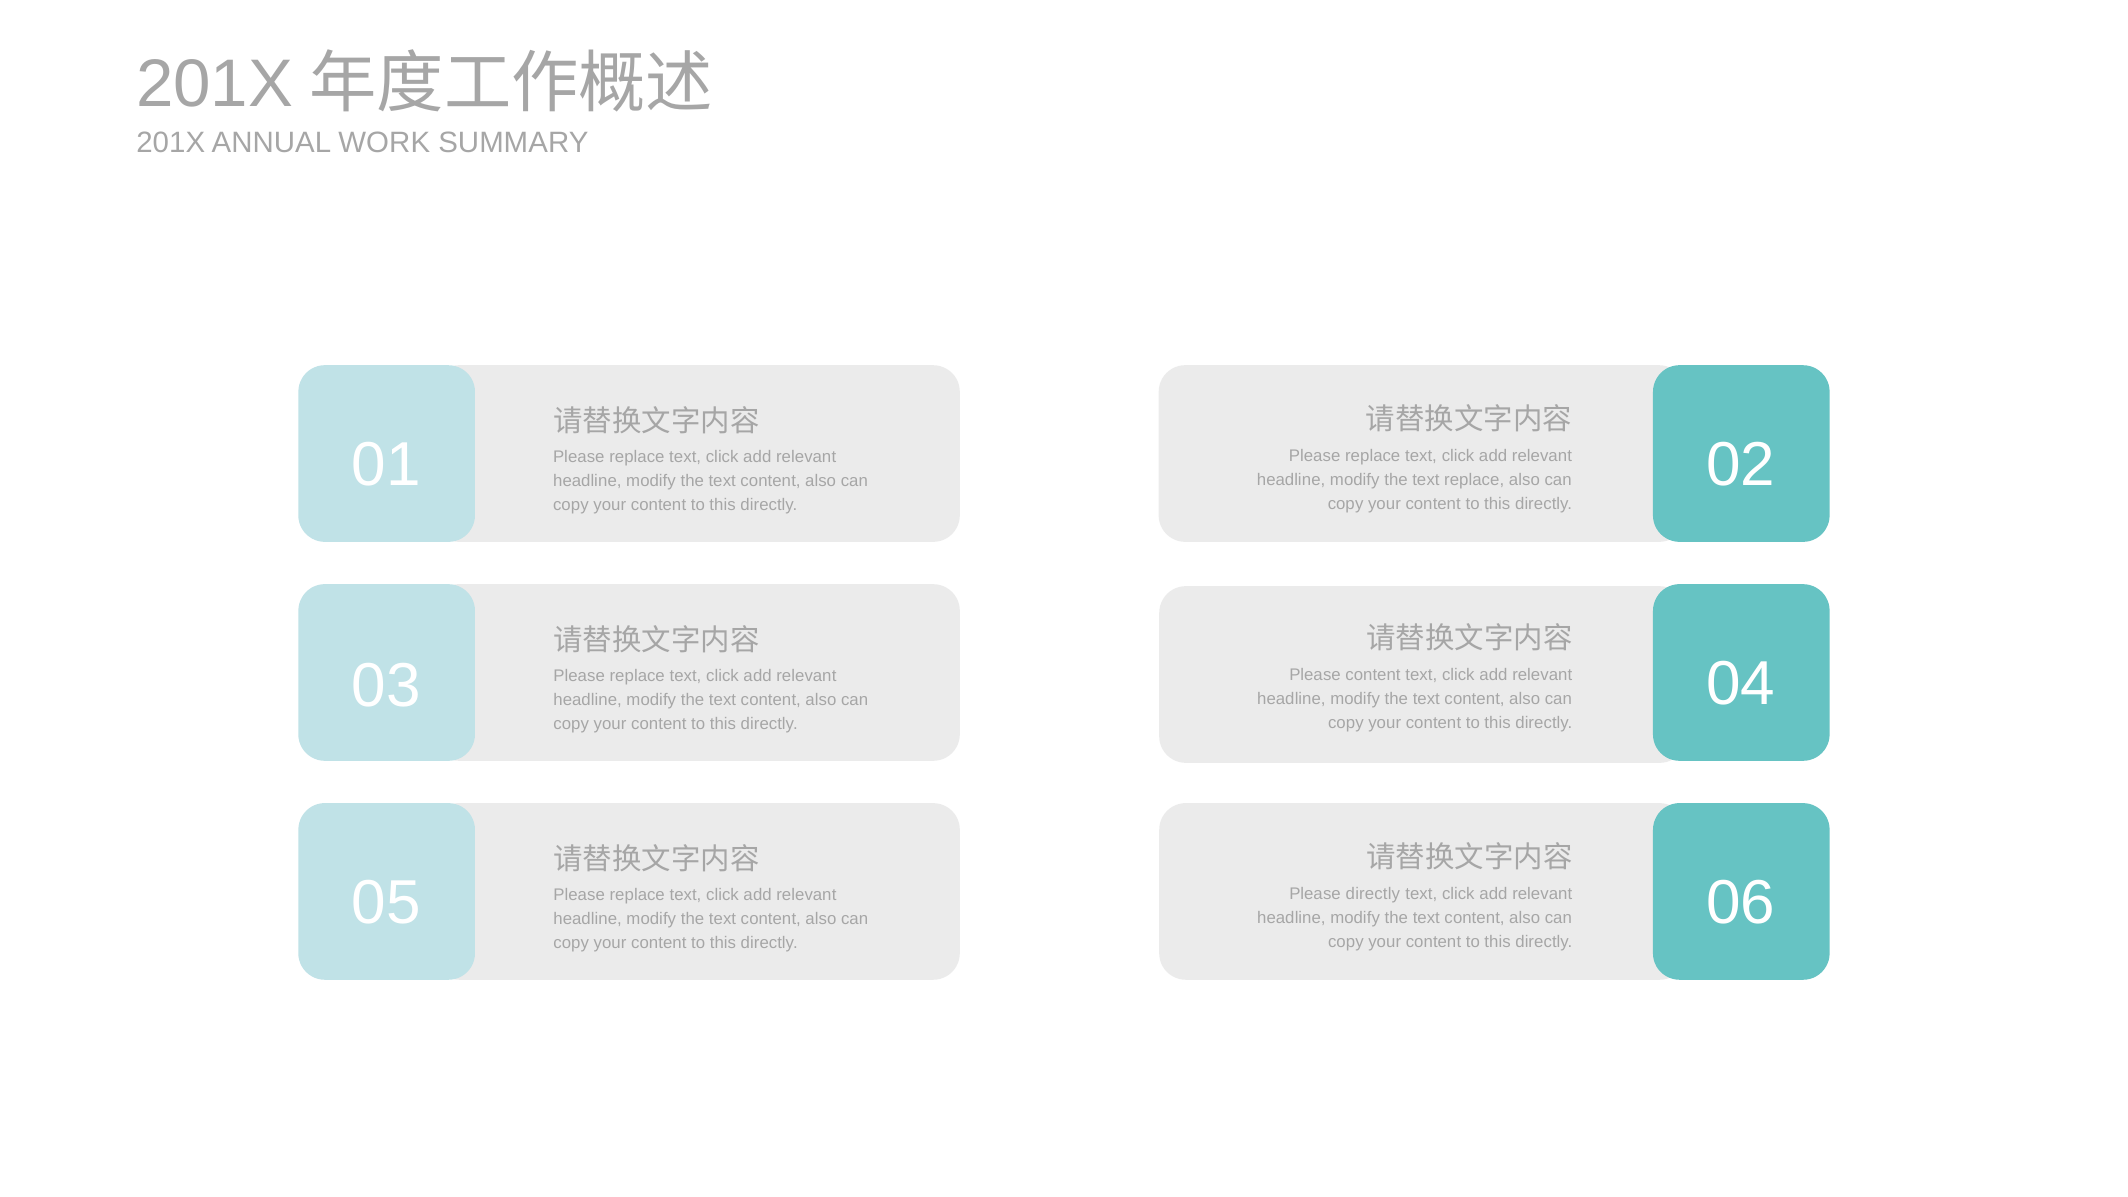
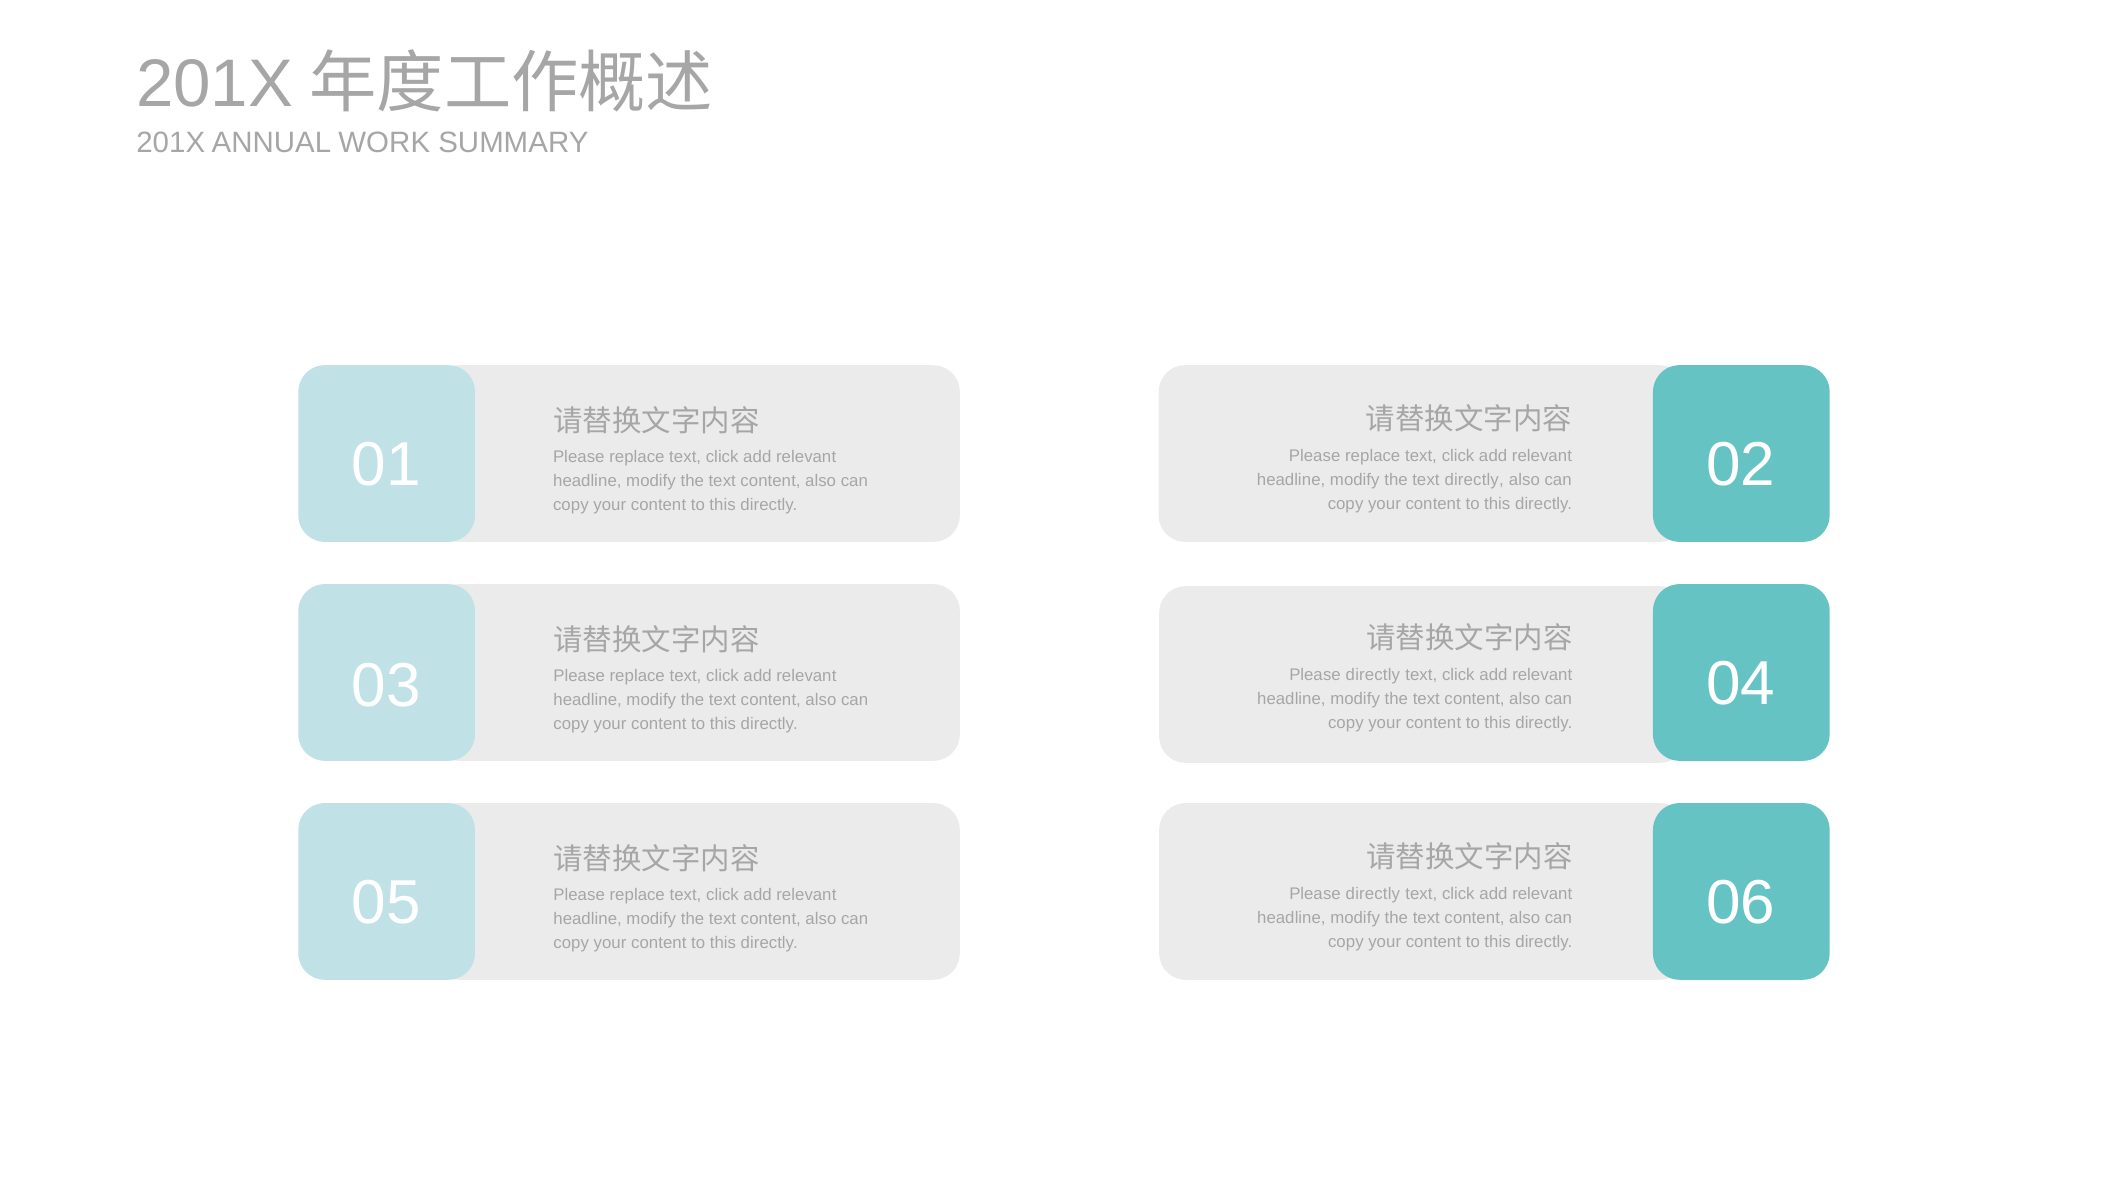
text replace: replace -> directly
content at (1373, 675): content -> directly
